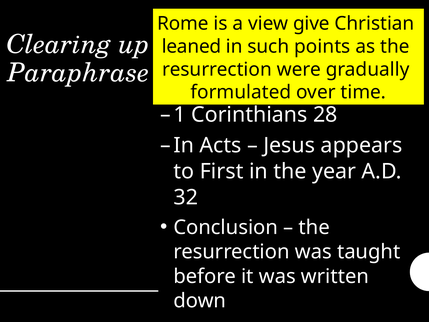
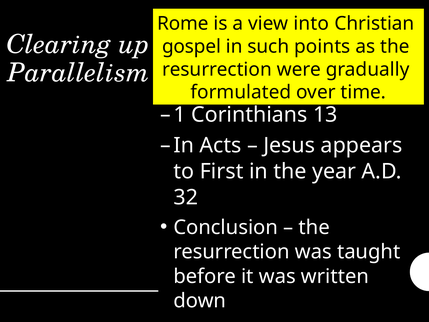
give: give -> into
leaned: leaned -> gospel
Paraphrase: Paraphrase -> Parallelism
28: 28 -> 13
